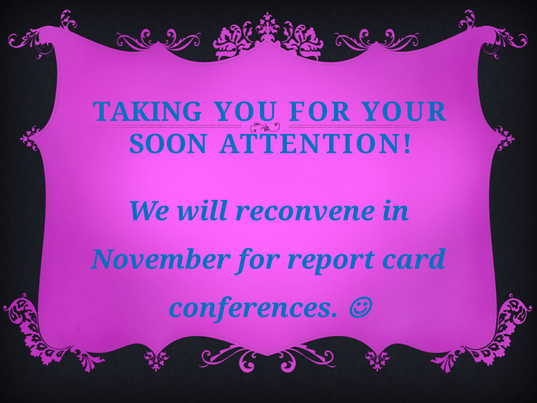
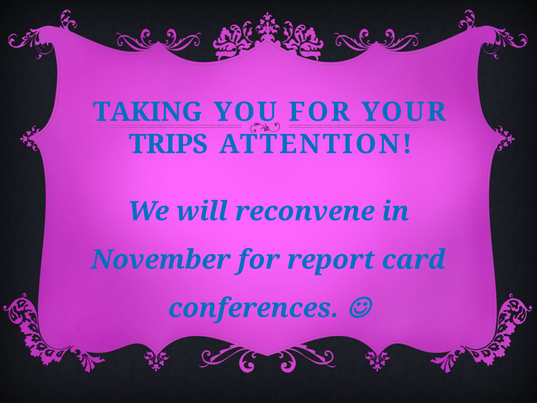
SOON: SOON -> TRIPS
